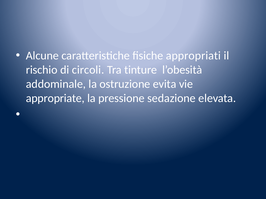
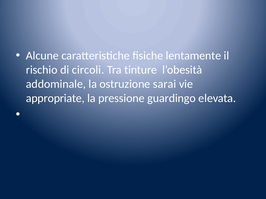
appropriati: appropriati -> lentamente
evita: evita -> sarai
sedazione: sedazione -> guardingo
